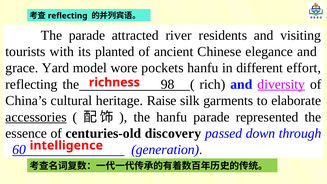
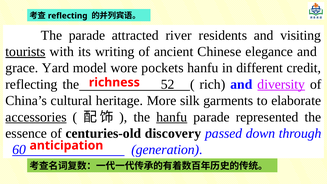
tourists underline: none -> present
planted: planted -> writing
effort: effort -> credit
98: 98 -> 52
Raise: Raise -> More
hanfu at (172, 117) underline: none -> present
intelligence: intelligence -> anticipation
